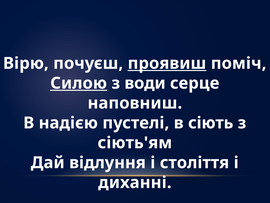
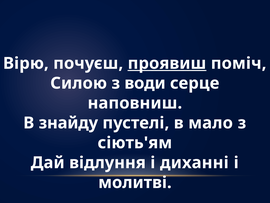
Силою underline: present -> none
надією: надією -> знайду
сіють: сіють -> мало
століття: століття -> диханні
диханні: диханні -> молитві
